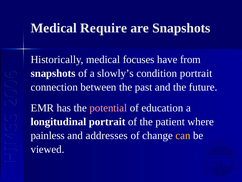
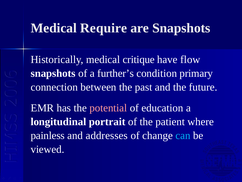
focuses: focuses -> critique
from: from -> flow
slowly’s: slowly’s -> further’s
condition portrait: portrait -> primary
can colour: yellow -> light blue
